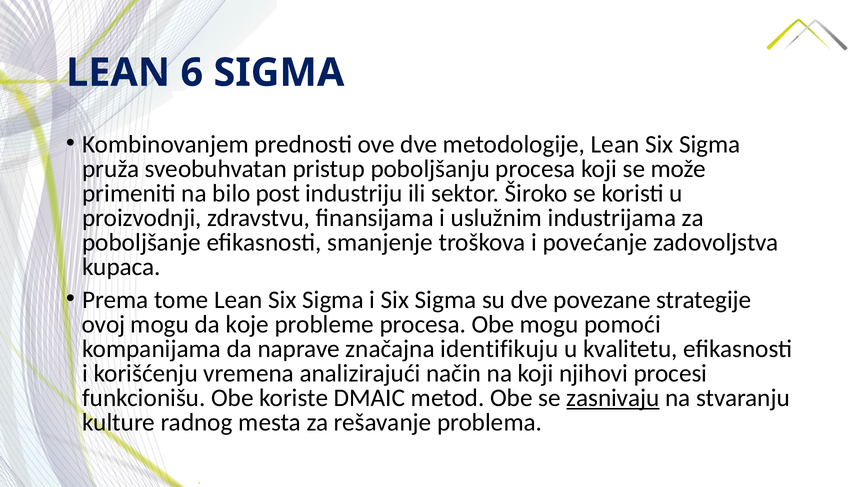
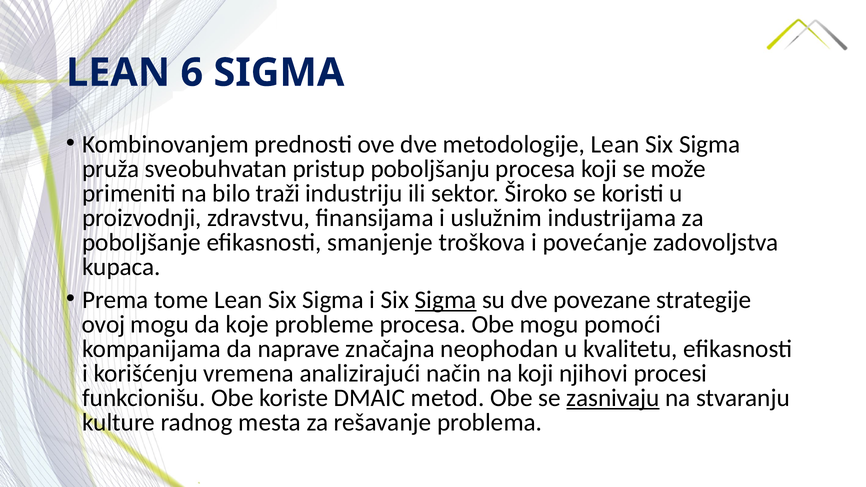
post: post -> traži
Sigma at (446, 300) underline: none -> present
identifikuju: identifikuju -> neophodan
